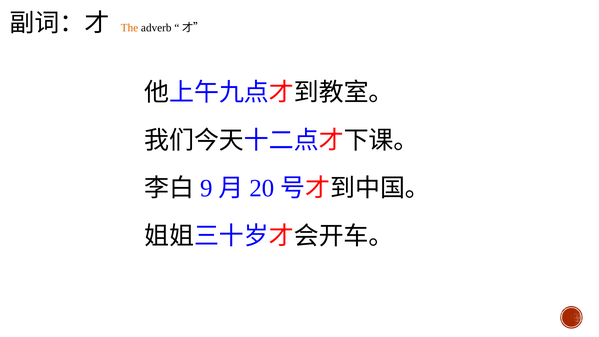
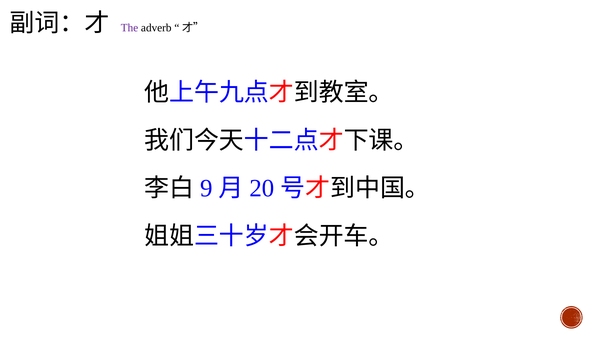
The colour: orange -> purple
